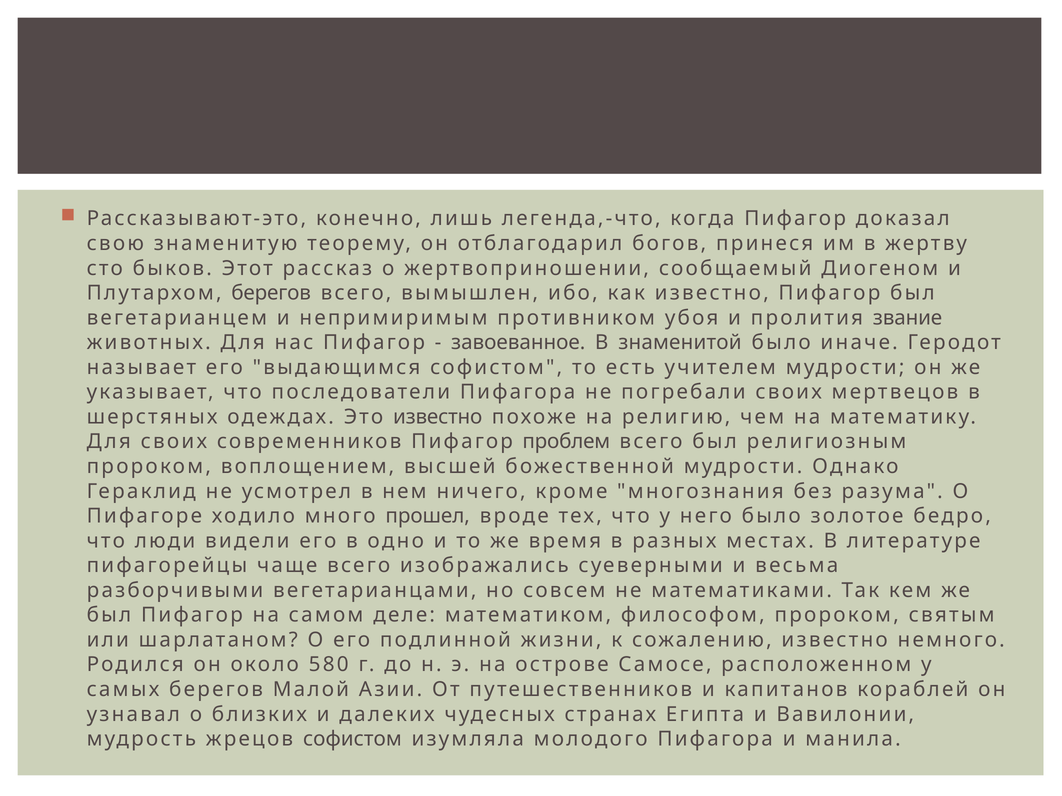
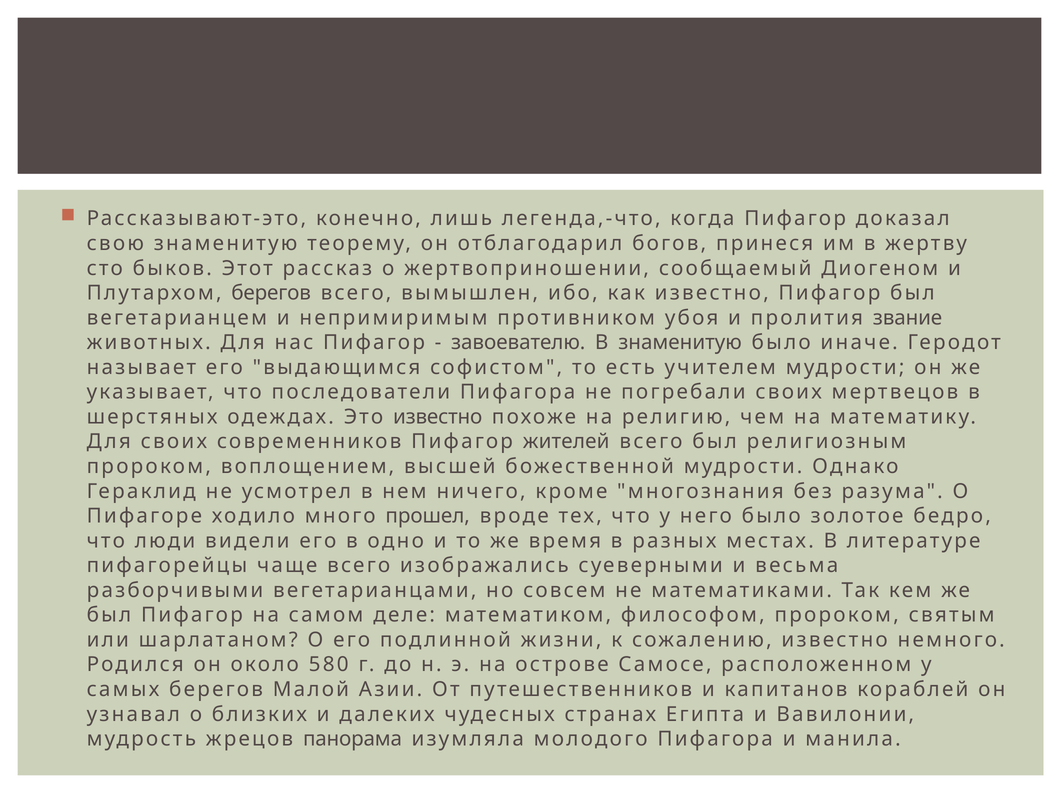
завоеванное: завоеванное -> завоевателю
В знаменитой: знаменитой -> знаменитую
проблем: проблем -> жителей
жрецов софистом: софистом -> панорама
